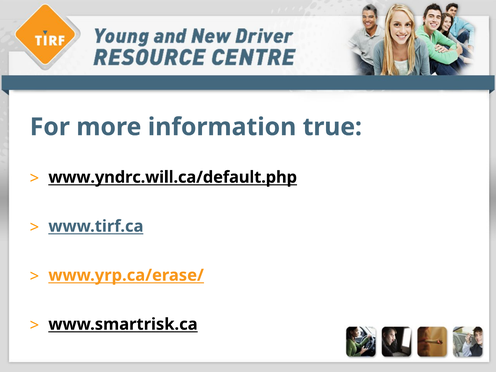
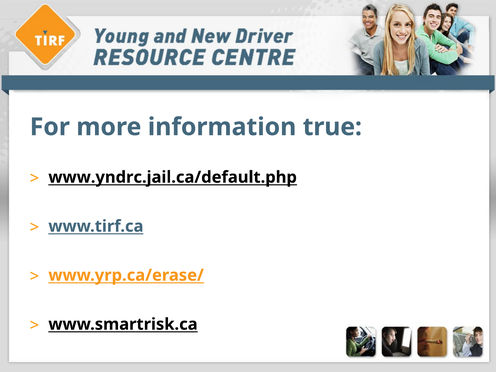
www.yndrc.will.ca/default.php: www.yndrc.will.ca/default.php -> www.yndrc.jail.ca/default.php
